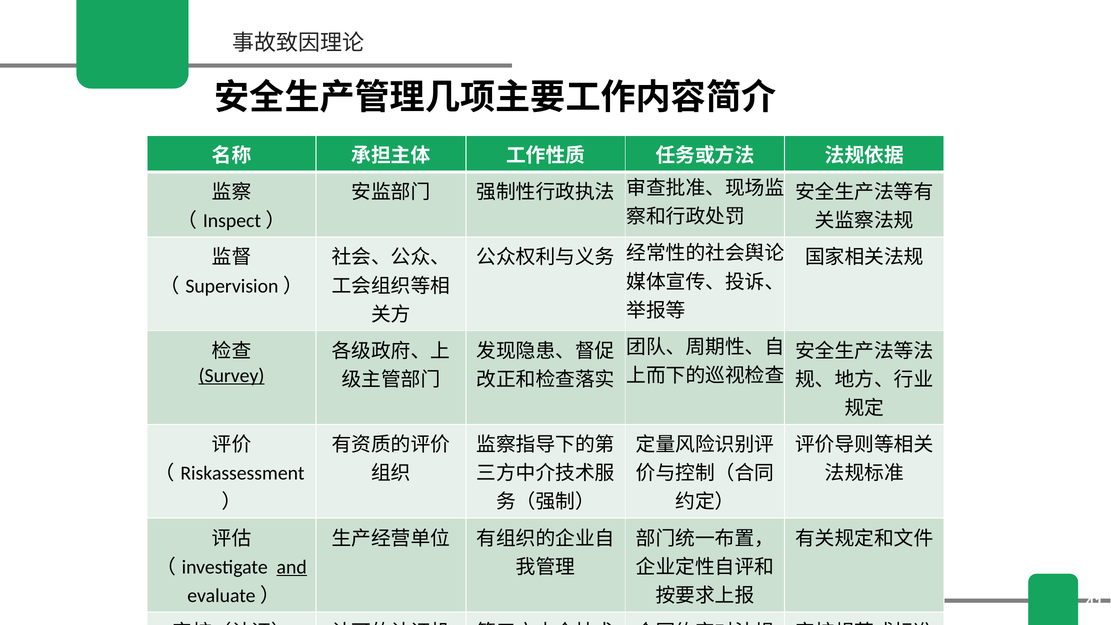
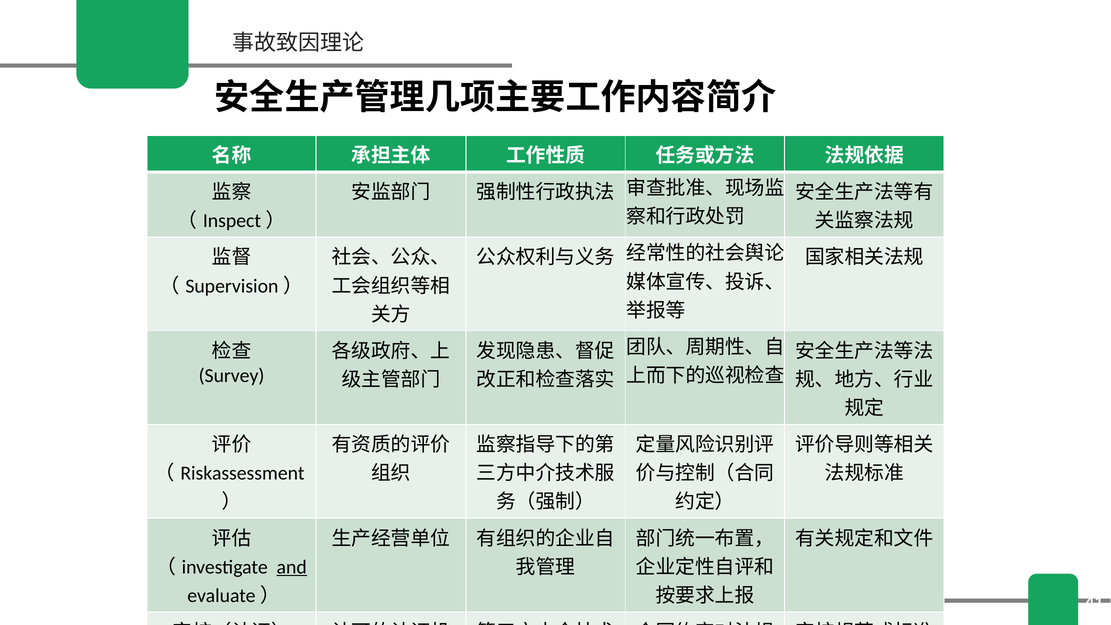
Survey underline: present -> none
